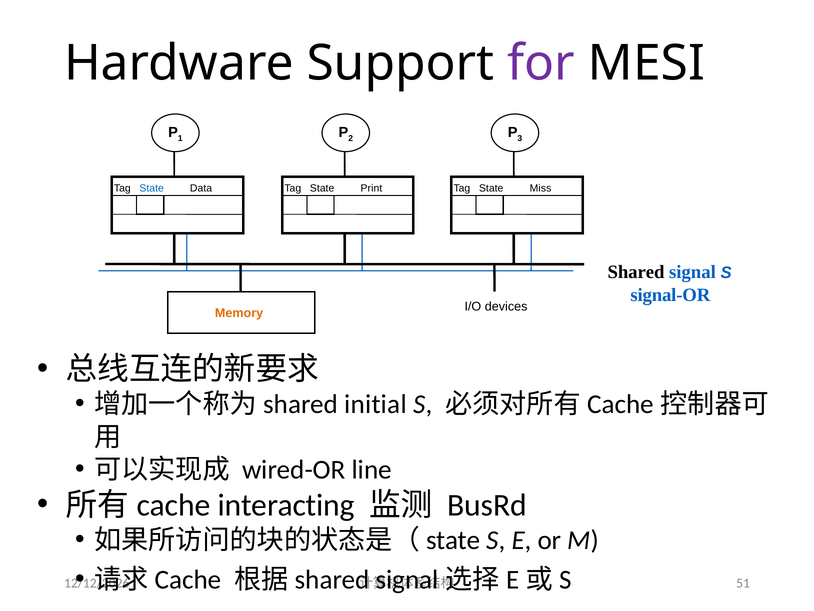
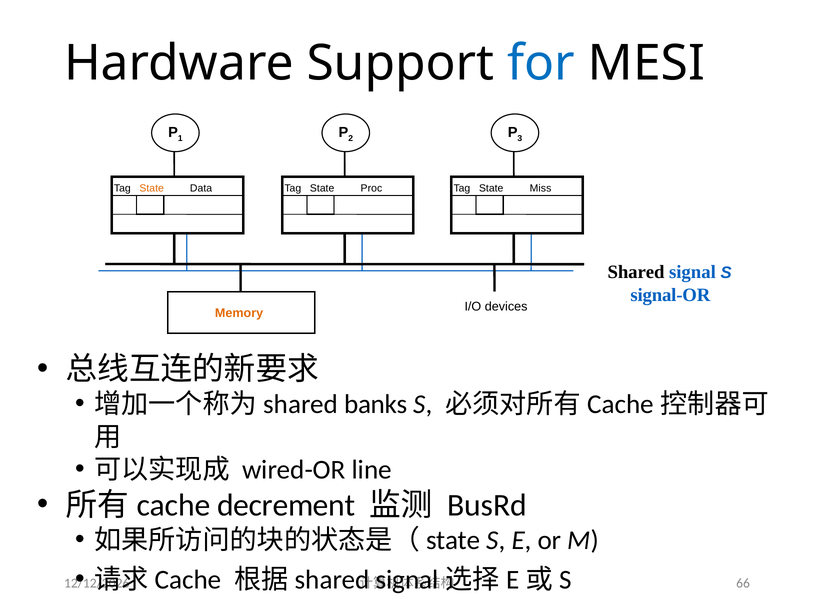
for colour: purple -> blue
State at (152, 188) colour: blue -> orange
Print: Print -> Proc
initial: initial -> banks
interacting: interacting -> decrement
51: 51 -> 66
